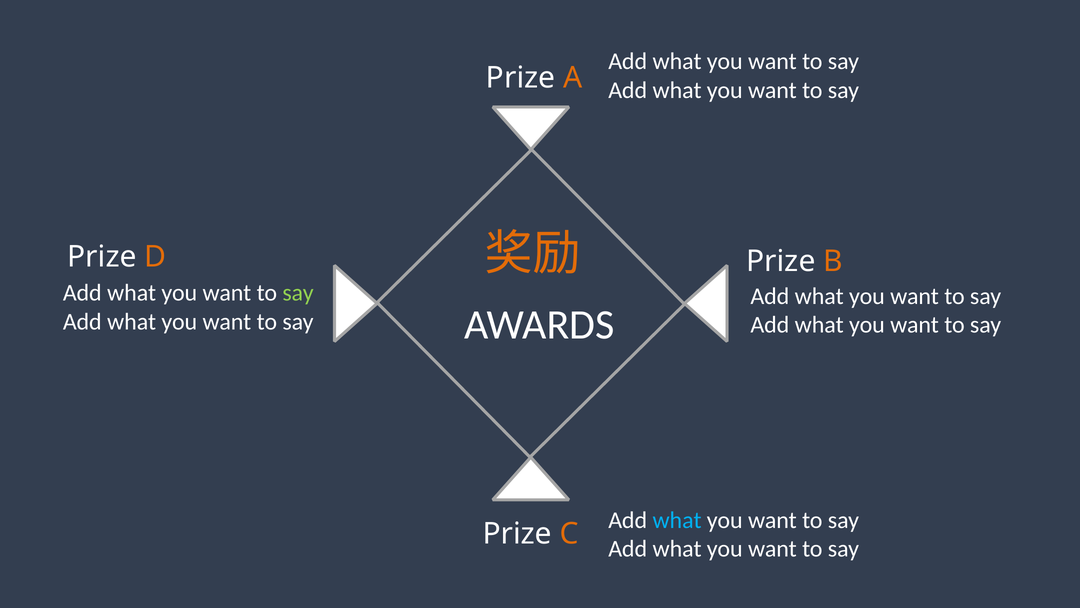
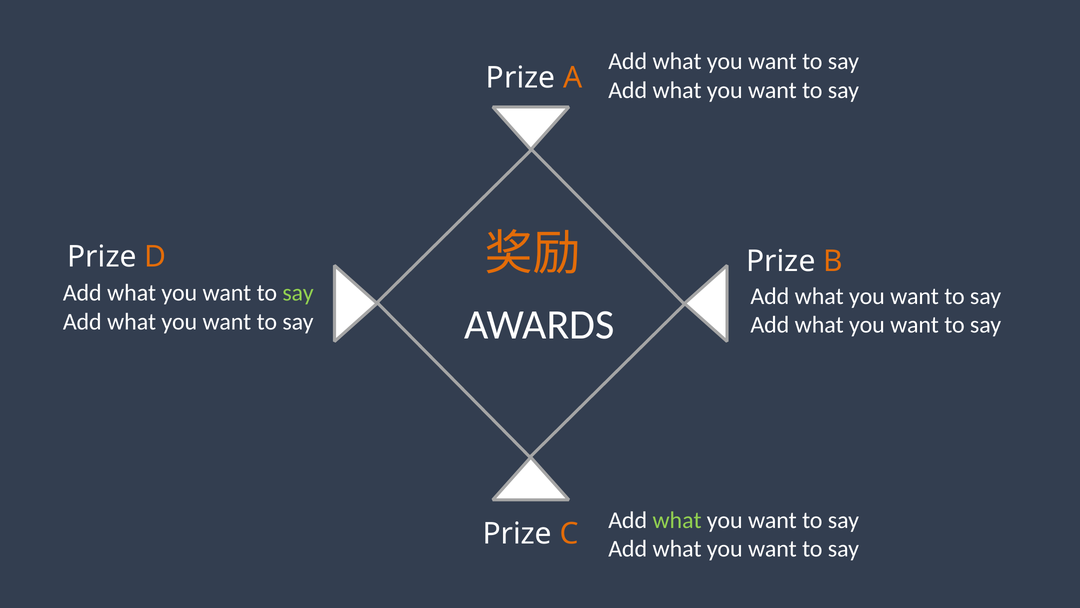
what at (677, 520) colour: light blue -> light green
